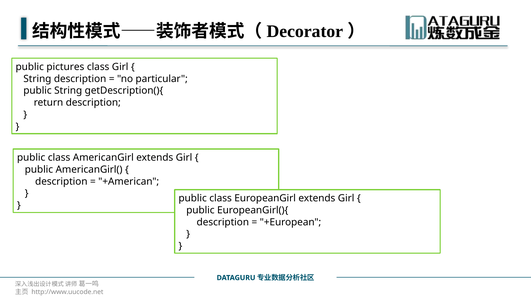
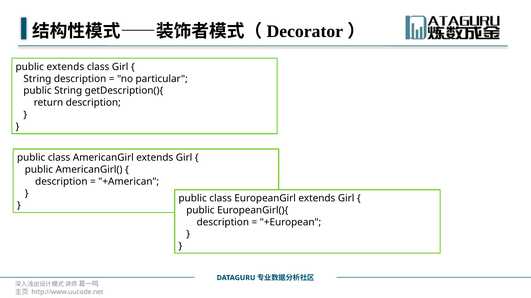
public pictures: pictures -> extends
